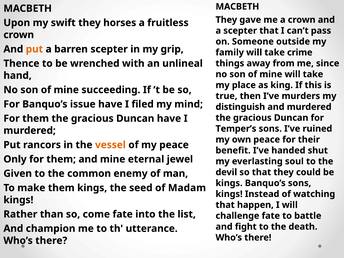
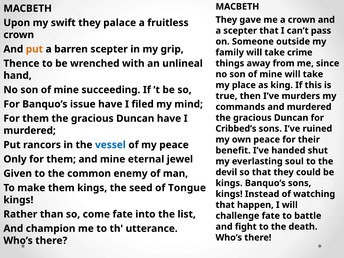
horses: horses -> palace
distinguish: distinguish -> commands
Temper’s: Temper’s -> Cribbed’s
vessel colour: orange -> blue
Madam: Madam -> Tongue
